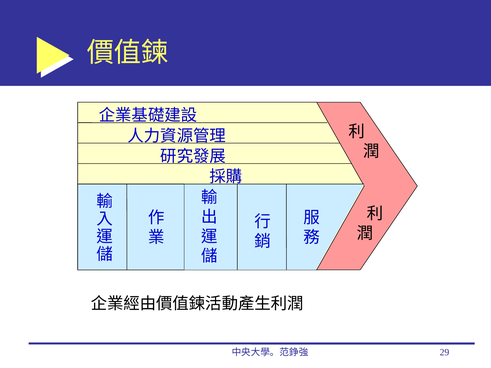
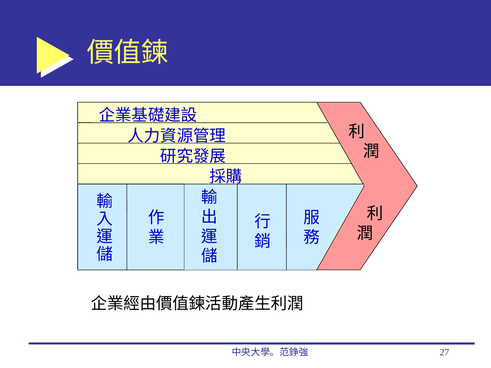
29: 29 -> 27
